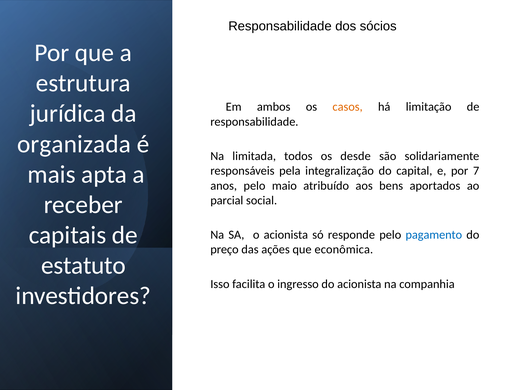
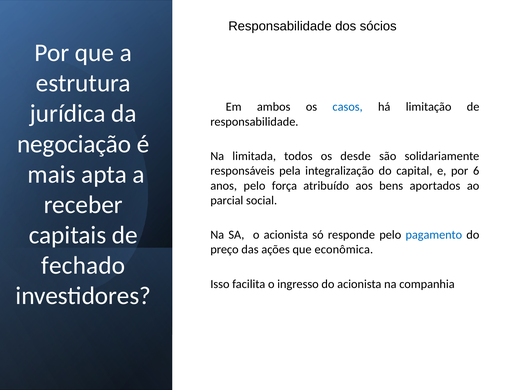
casos colour: orange -> blue
organizada: organizada -> negociação
7: 7 -> 6
maio: maio -> força
estatuto: estatuto -> fechado
